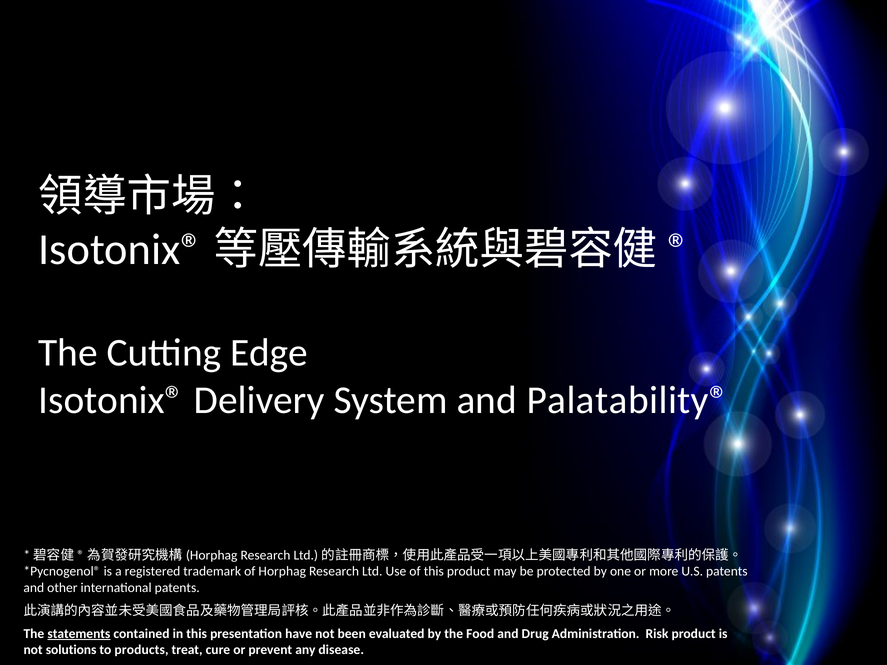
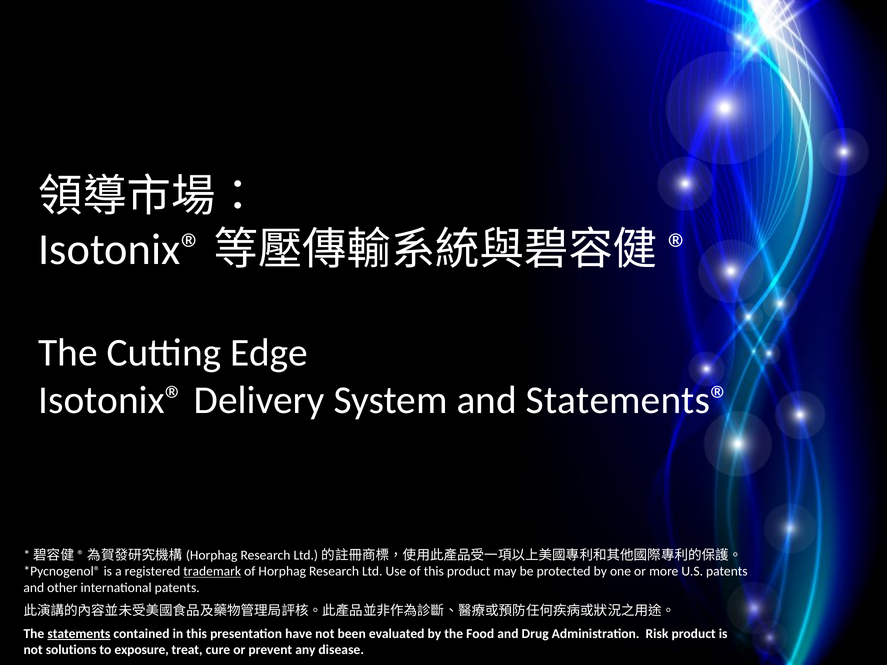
Palatability®: Palatability® -> Statements®
trademark underline: none -> present
products: products -> exposure
